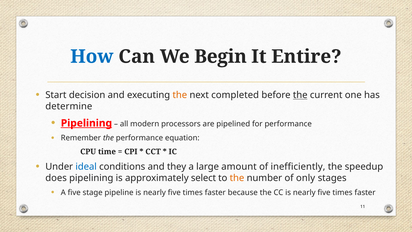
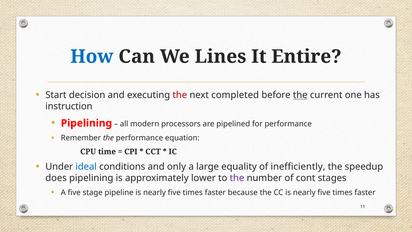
Begin: Begin -> Lines
the at (180, 95) colour: orange -> red
determine: determine -> instruction
Pipelining at (86, 123) underline: present -> none
they: they -> only
amount: amount -> equality
select: select -> lower
the at (237, 178) colour: orange -> purple
only: only -> cont
